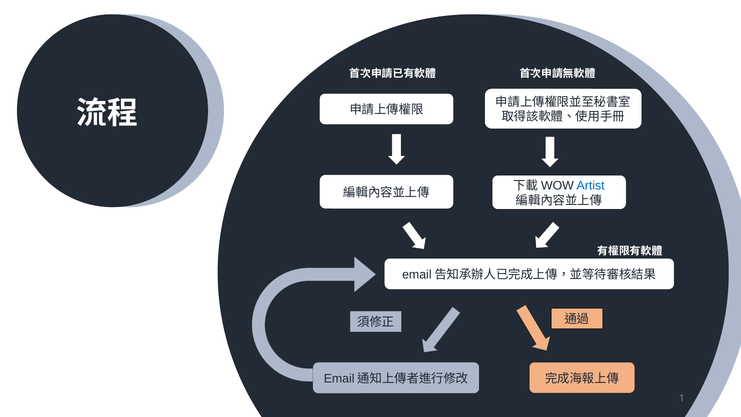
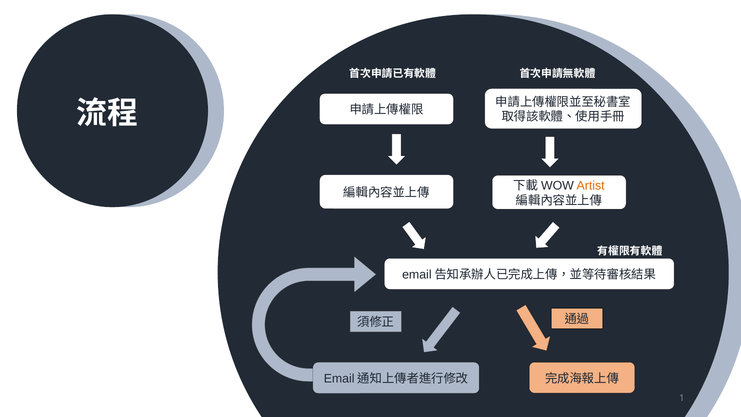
Artist colour: blue -> orange
